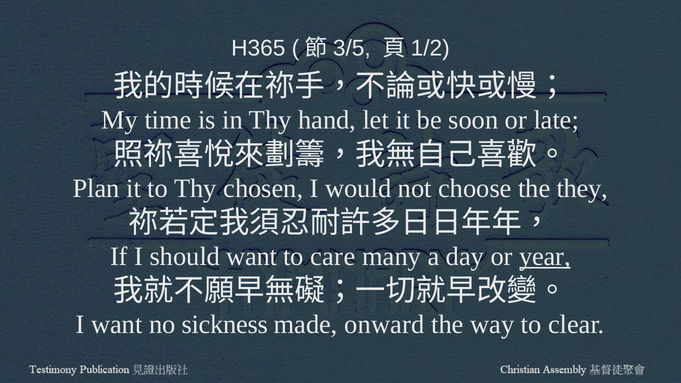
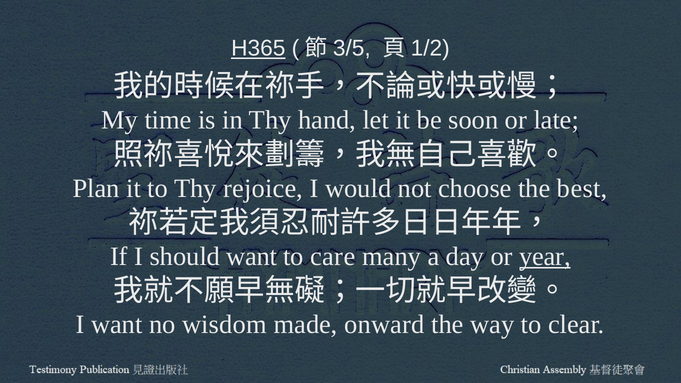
H365 underline: none -> present
chosen: chosen -> rejoice
they: they -> best
sickness: sickness -> wisdom
